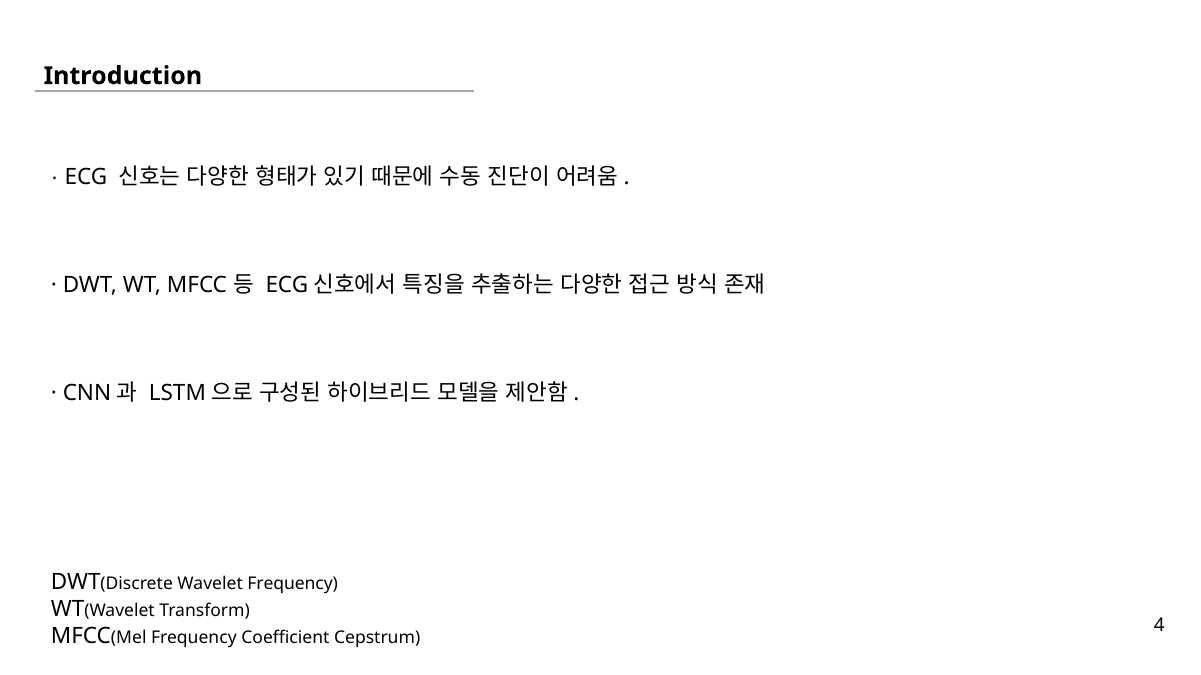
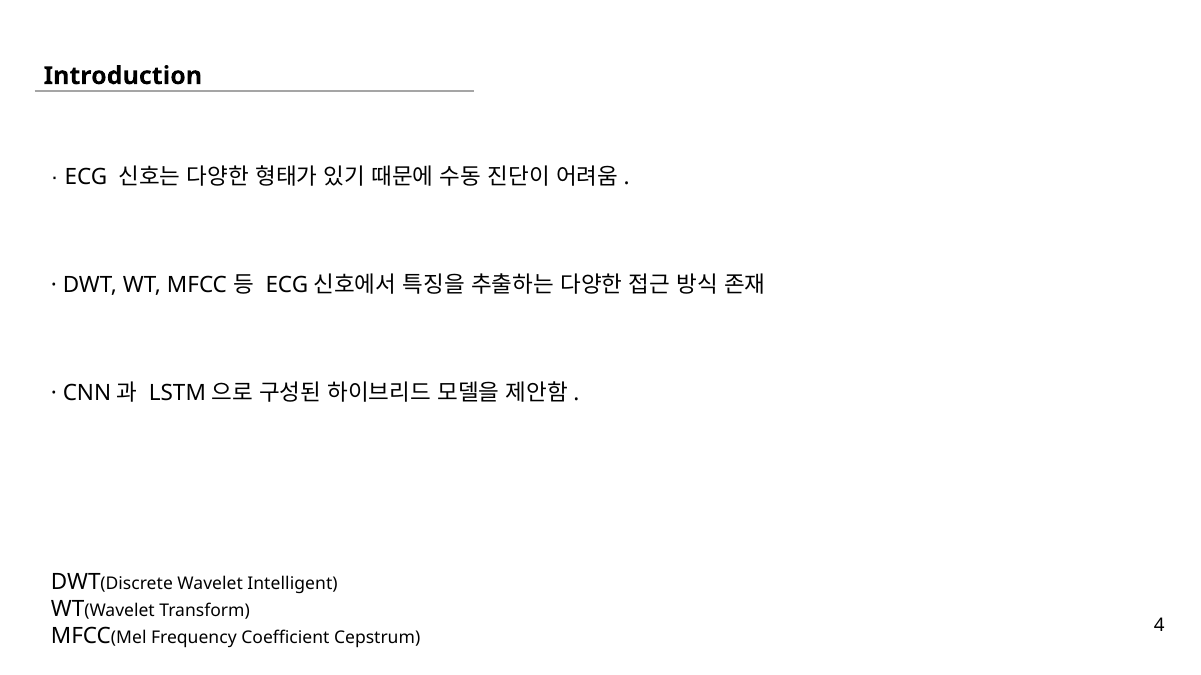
Wavelet Frequency: Frequency -> Intelligent
